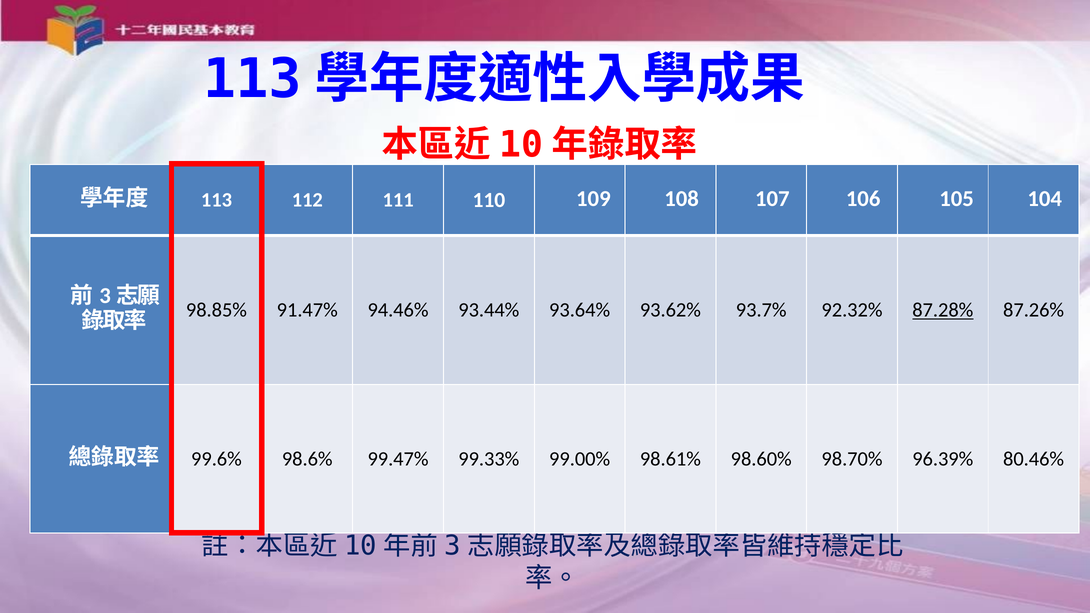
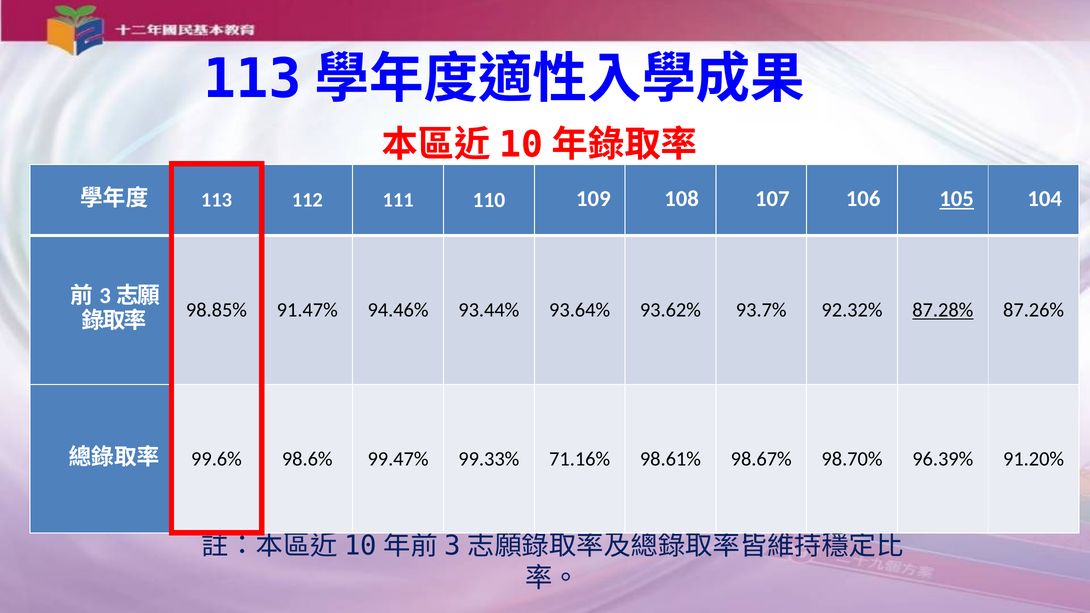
105 underline: none -> present
99.00%: 99.00% -> 71.16%
98.60%: 98.60% -> 98.67%
80.46%: 80.46% -> 91.20%
